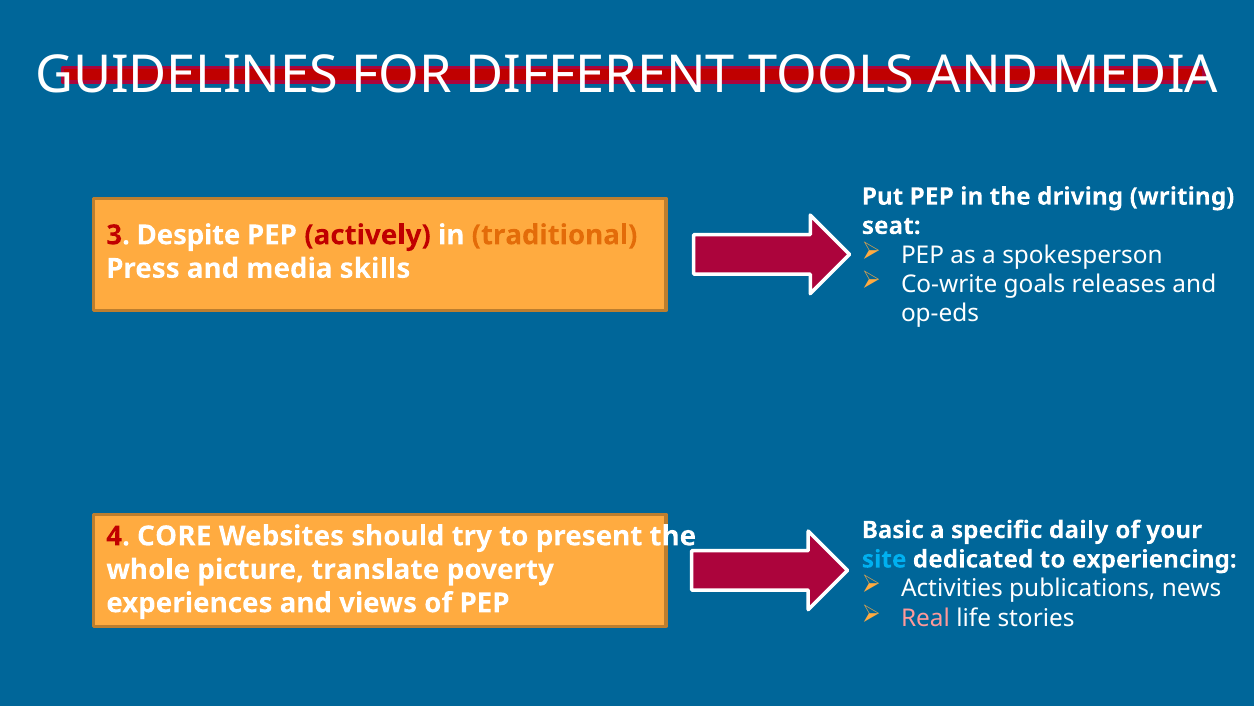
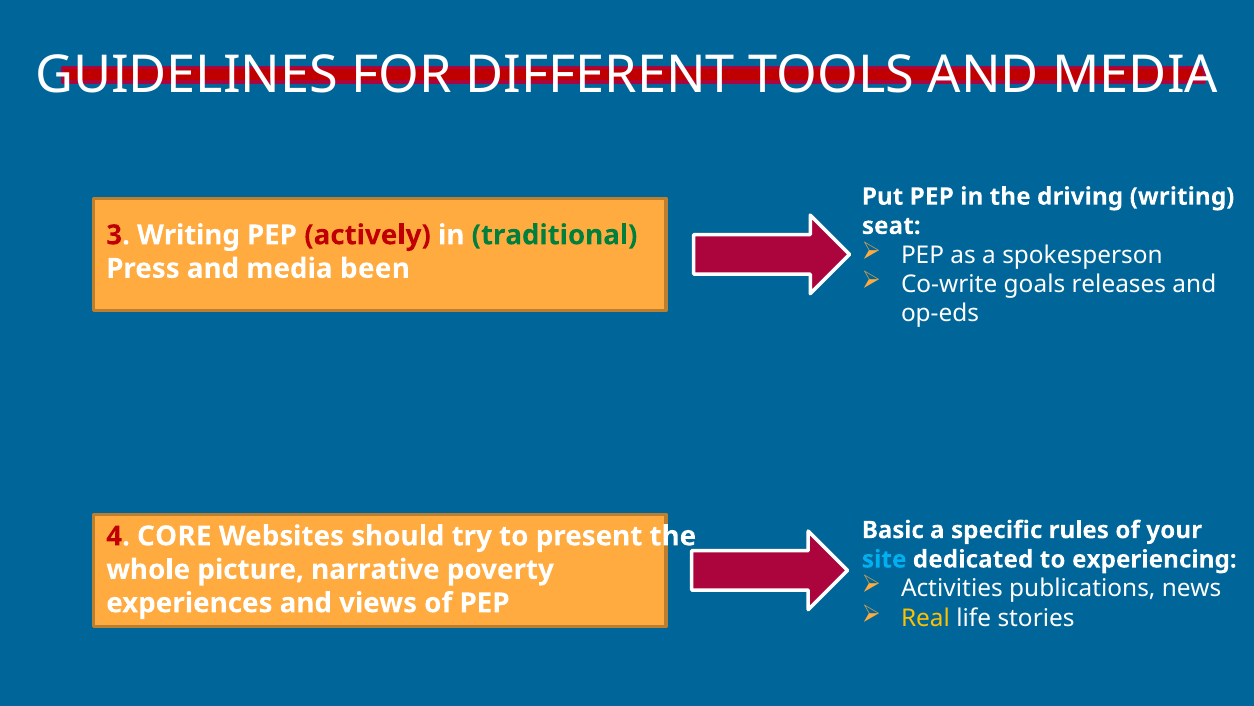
3 Despite: Despite -> Writing
traditional colour: orange -> green
skills: skills -> been
daily: daily -> rules
translate: translate -> narrative
Real colour: pink -> yellow
